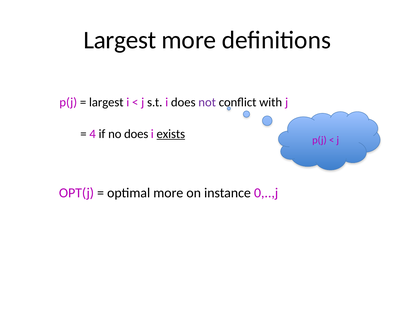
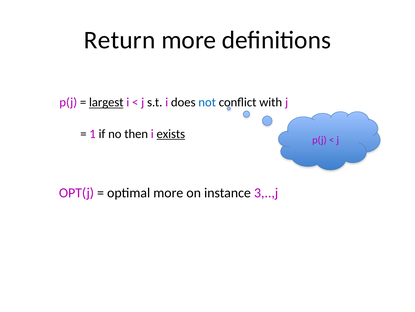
Largest at (120, 40): Largest -> Return
largest at (106, 102) underline: none -> present
not colour: purple -> blue
4: 4 -> 1
no does: does -> then
0,..,j: 0,..,j -> 3,..,j
